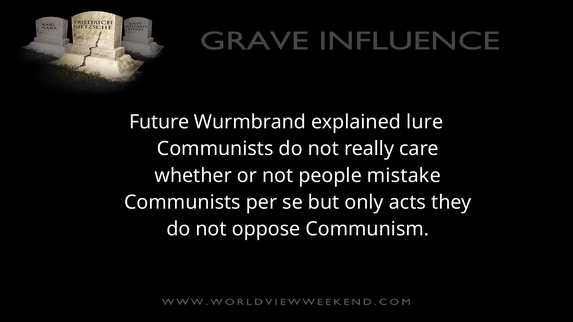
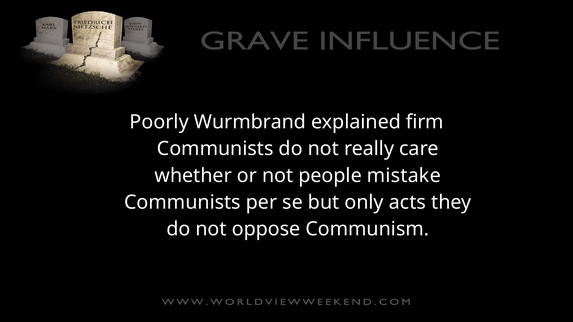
Future: Future -> Poorly
lure: lure -> firm
